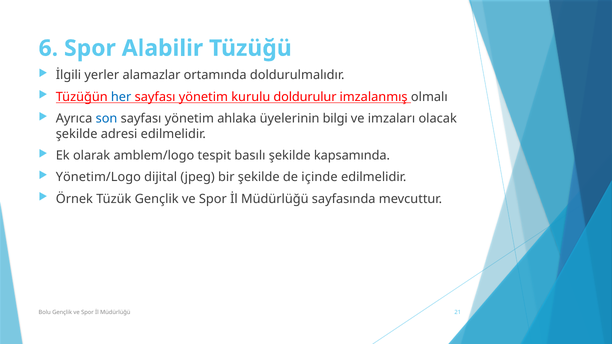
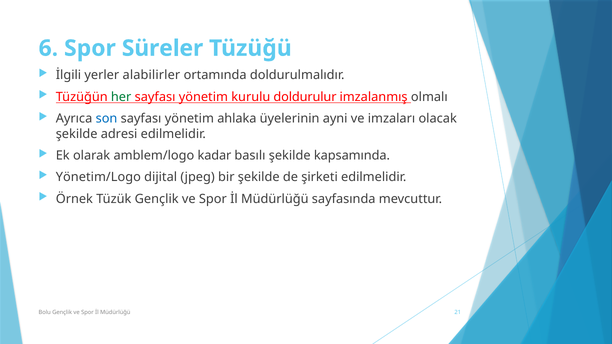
Alabilir: Alabilir -> Süreler
alamazlar: alamazlar -> alabilirler
her colour: blue -> green
bilgi: bilgi -> ayni
tespit: tespit -> kadar
içinde: içinde -> şirketi
